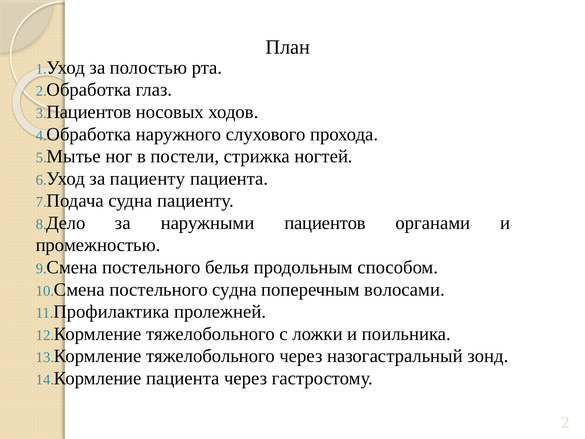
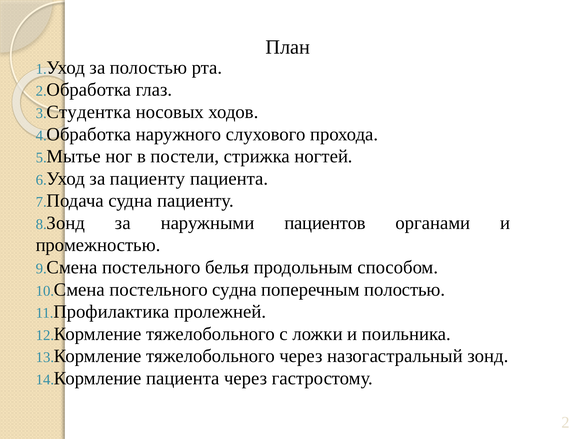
Пациентов at (89, 112): Пациентов -> Студентка
Дело at (66, 223): Дело -> Зонд
поперечным волосами: волосами -> полостью
